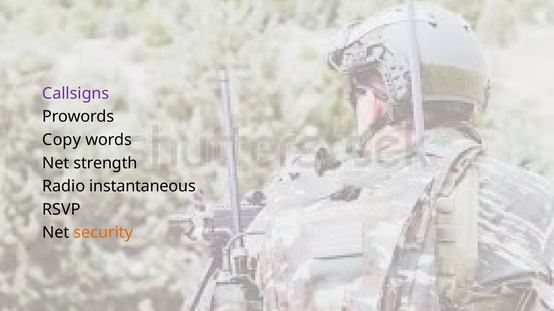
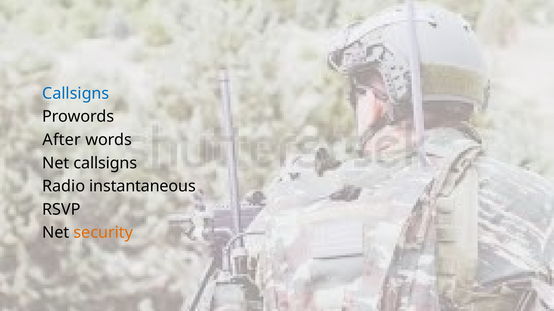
Callsigns at (76, 94) colour: purple -> blue
Copy: Copy -> After
Net strength: strength -> callsigns
